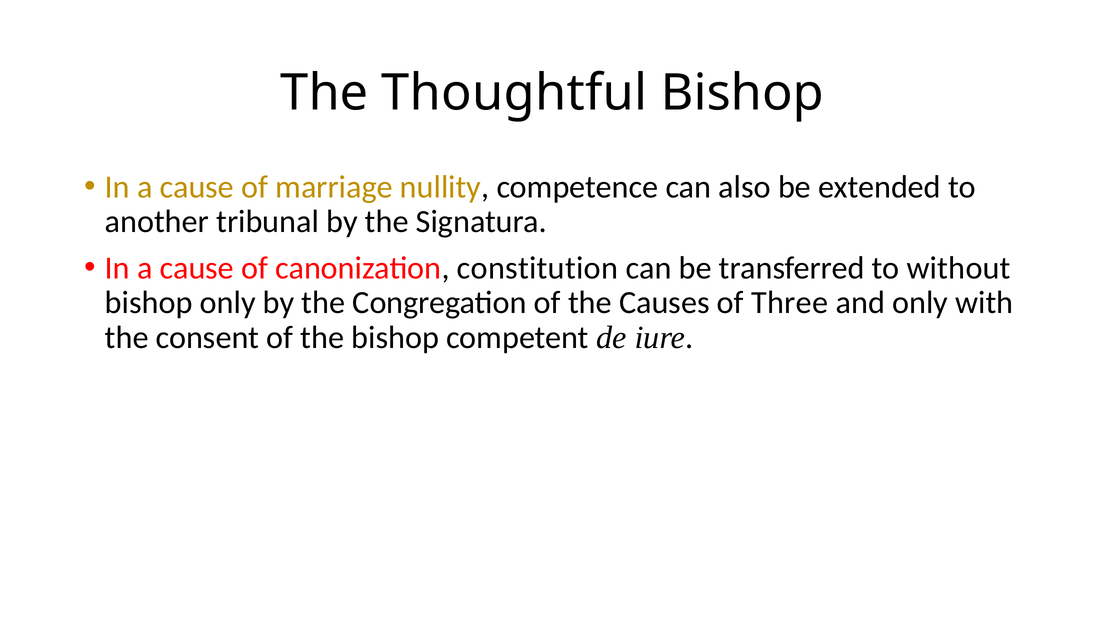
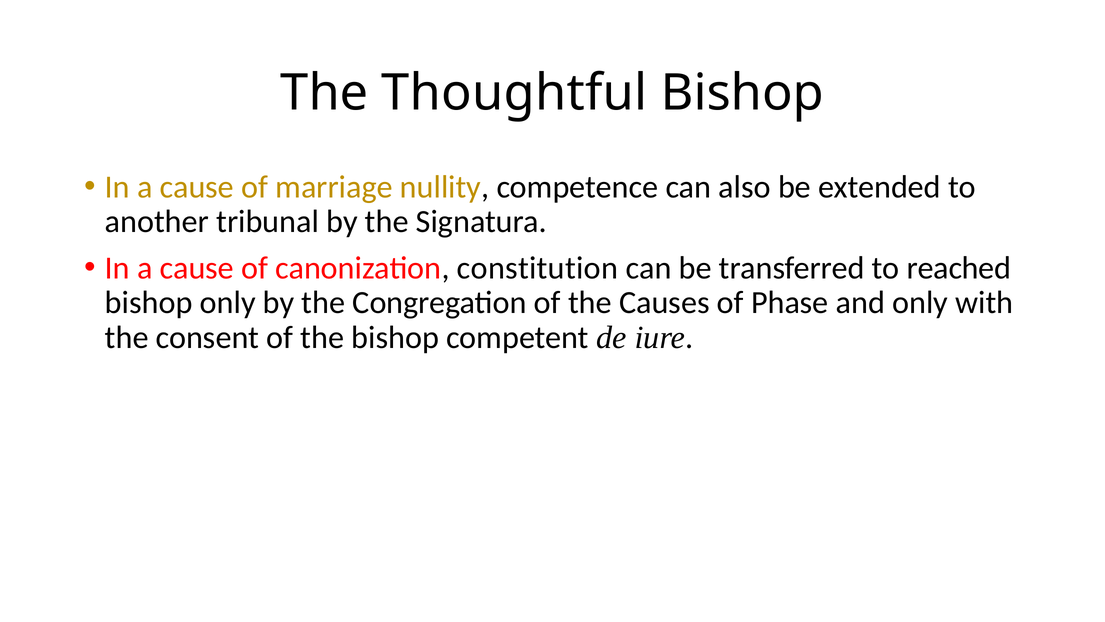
without: without -> reached
Three: Three -> Phase
